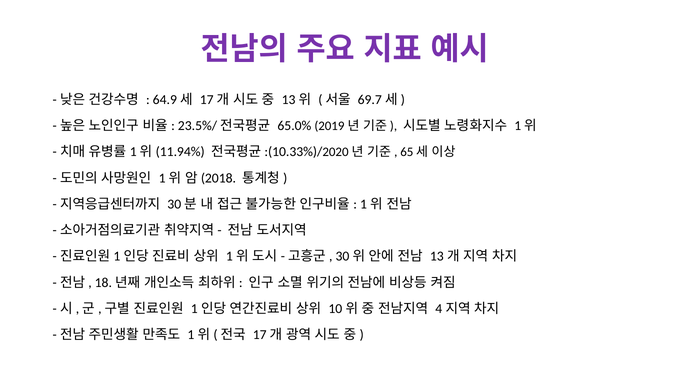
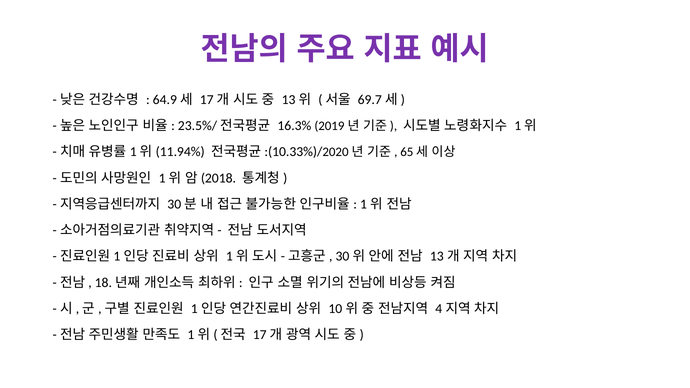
65.0%: 65.0% -> 16.3%
